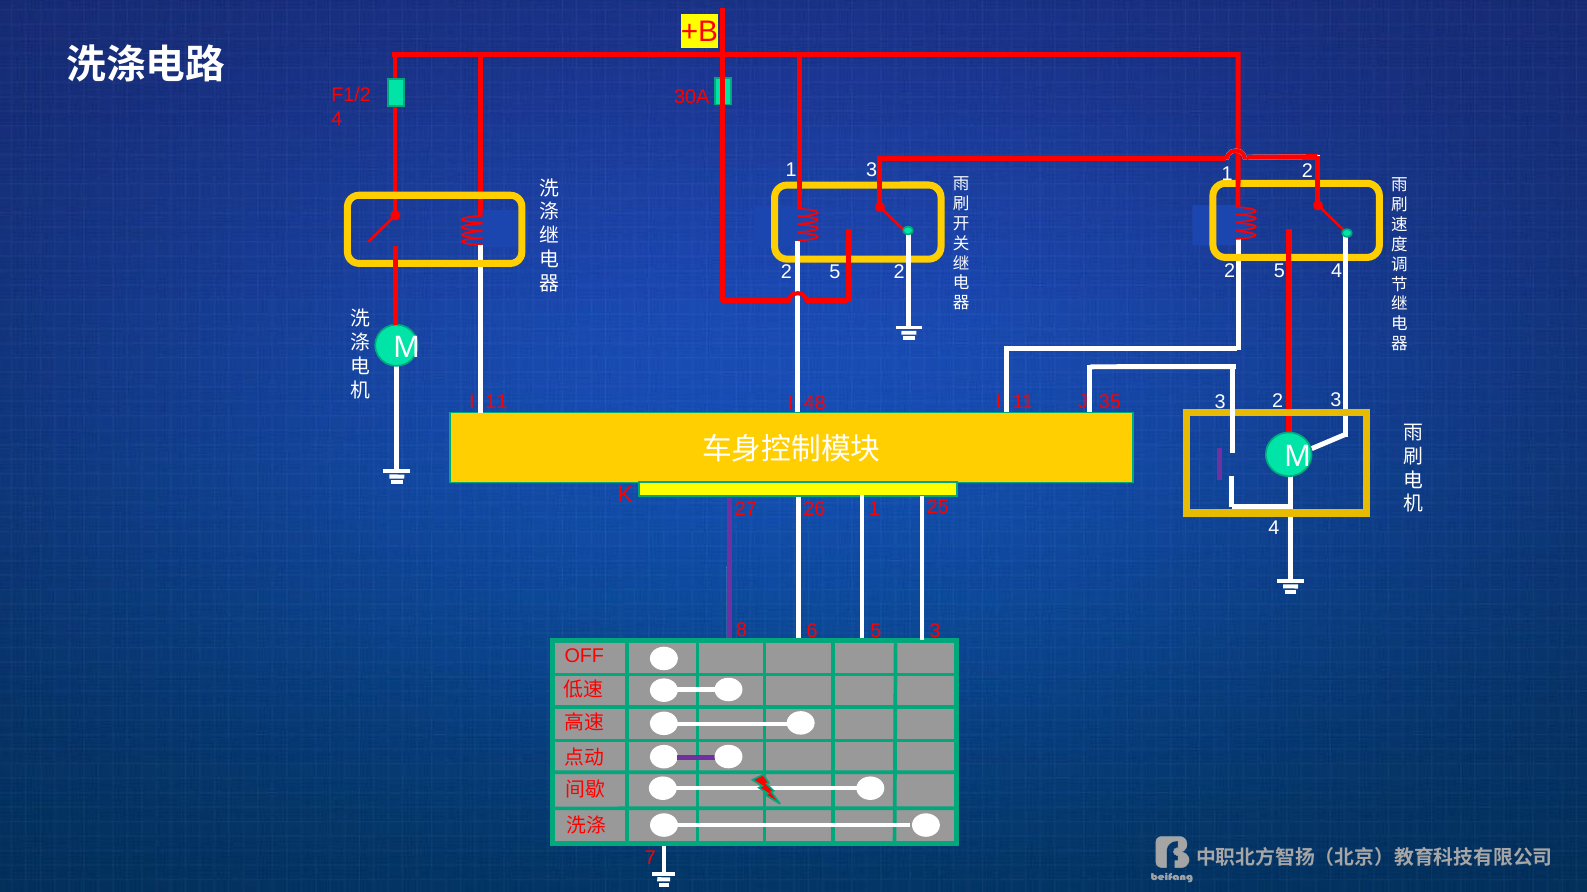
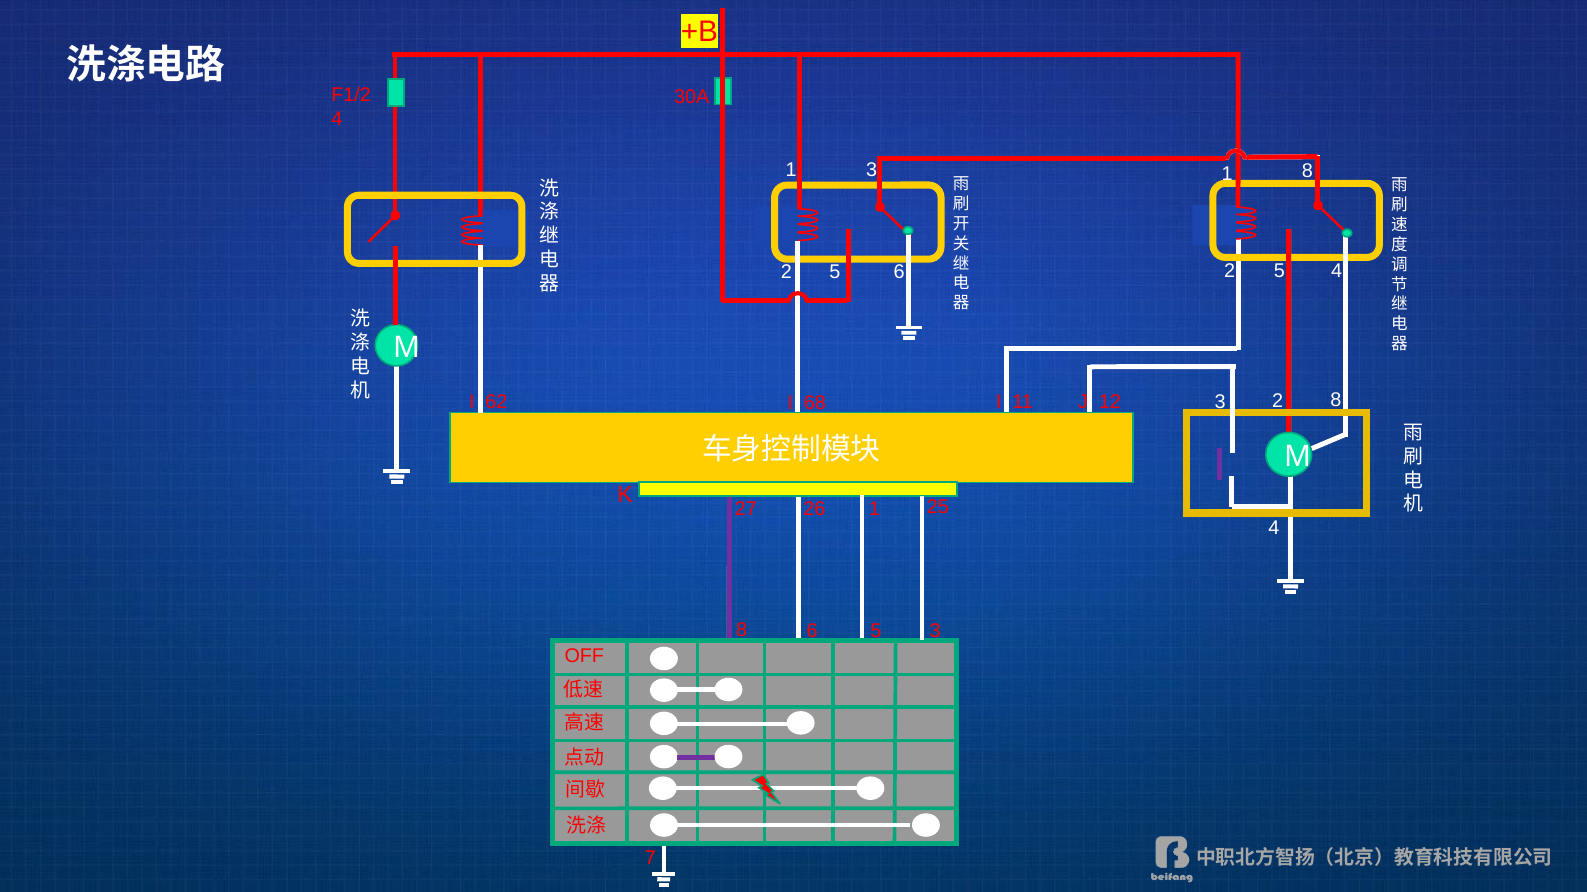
2 at (1307, 171): 2 -> 8
2 2: 2 -> 6
11 at (496, 402): 11 -> 62
35: 35 -> 12
3 at (1336, 401): 3 -> 8
48: 48 -> 68
